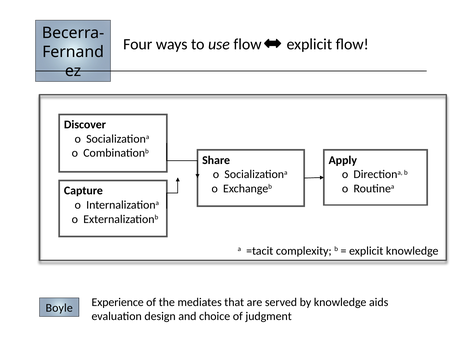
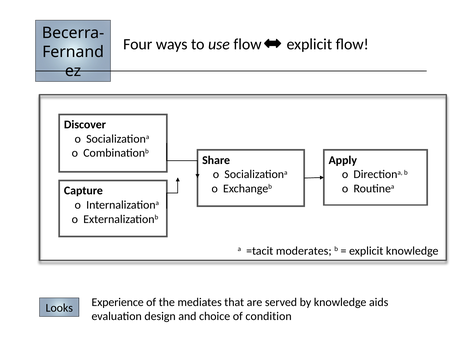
complexity: complexity -> moderates
Boyle: Boyle -> Looks
judgment: judgment -> condition
